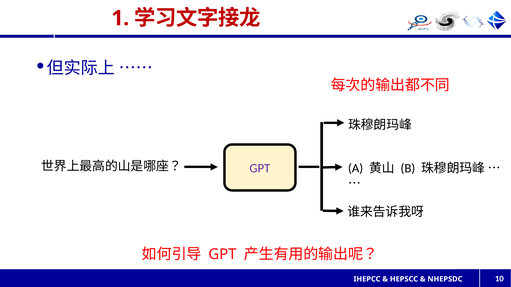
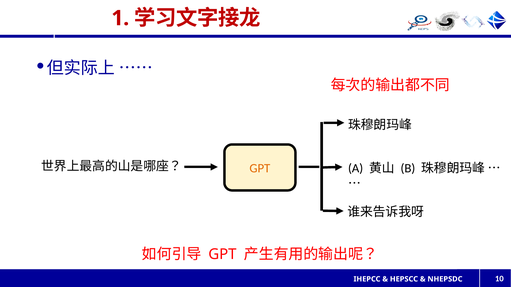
GPT at (260, 169) colour: purple -> orange
